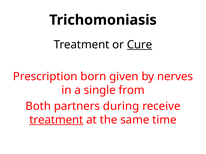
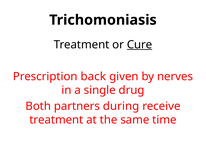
born: born -> back
from: from -> drug
treatment at (56, 120) underline: present -> none
